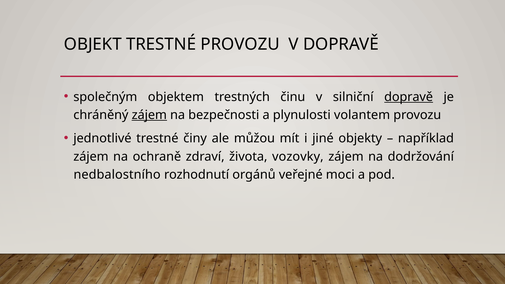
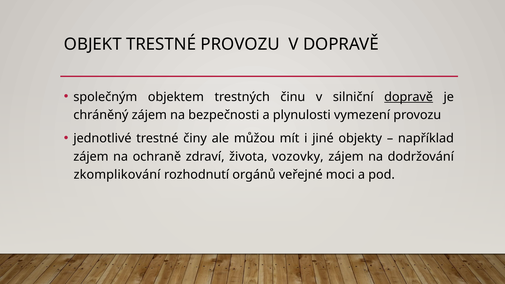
zájem at (149, 115) underline: present -> none
volantem: volantem -> vymezení
nedbalostního: nedbalostního -> zkomplikování
